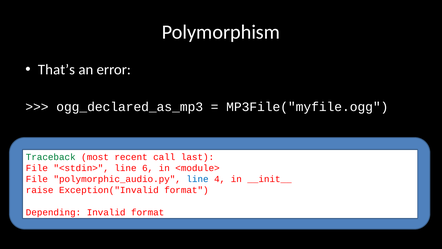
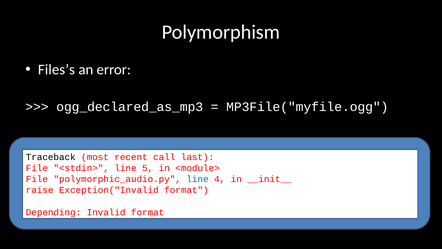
That’s: That’s -> Files’s
Traceback colour: green -> black
6: 6 -> 5
